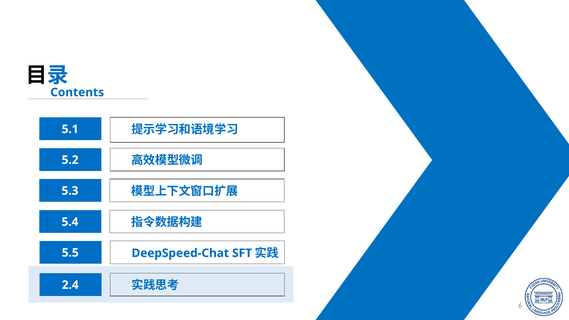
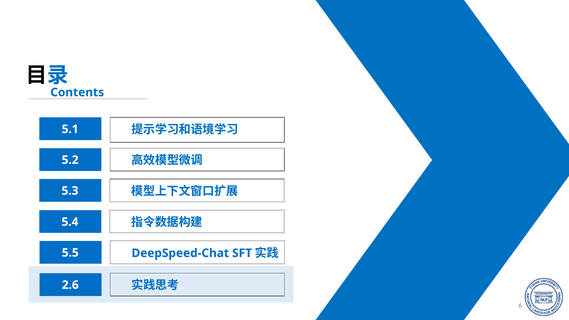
2.4: 2.4 -> 2.6
